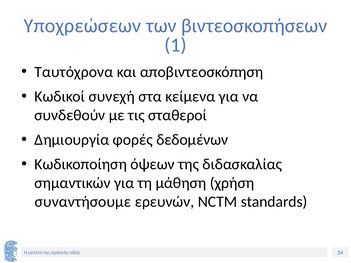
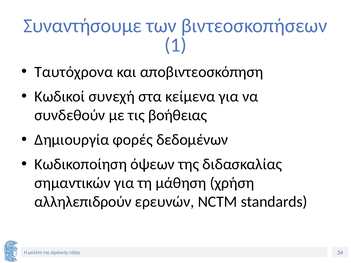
Υποχρεώσεων: Υποχρεώσεων -> Συναντήσουμε
σταθεροί: σταθεροί -> βοήθειας
συναντήσουμε: συναντήσουμε -> αλληλεπιδρούν
